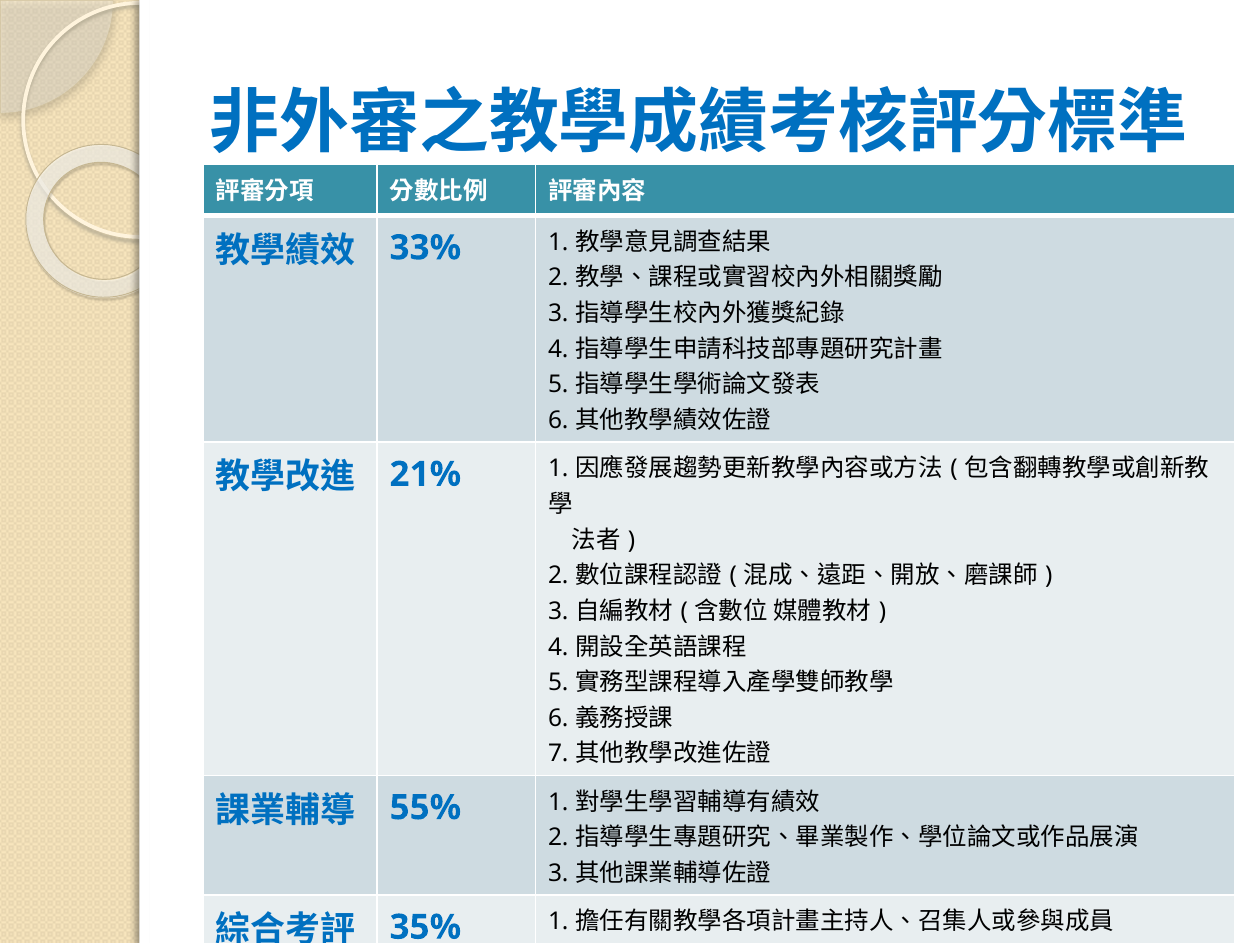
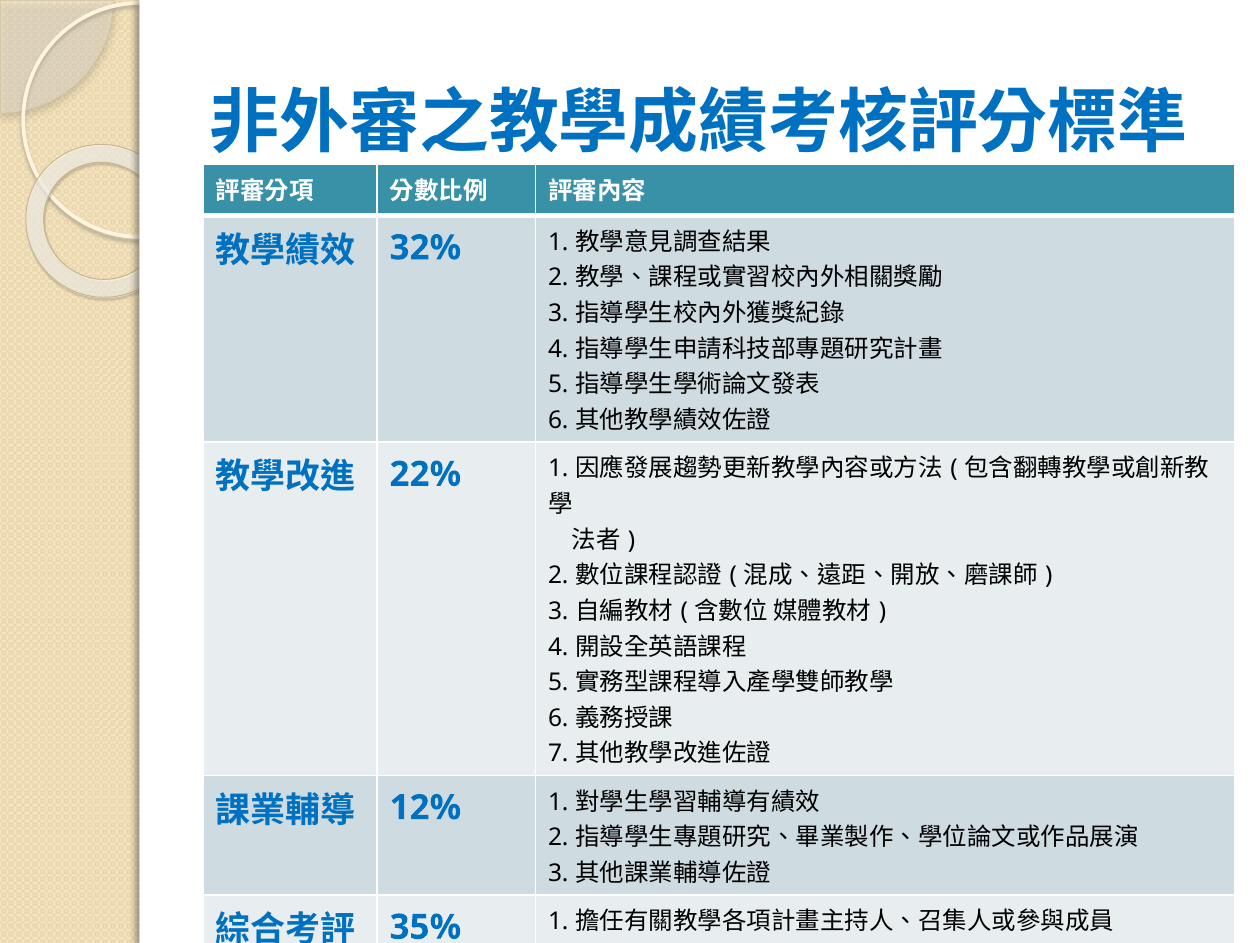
33%: 33% -> 32%
21%: 21% -> 22%
55%: 55% -> 12%
